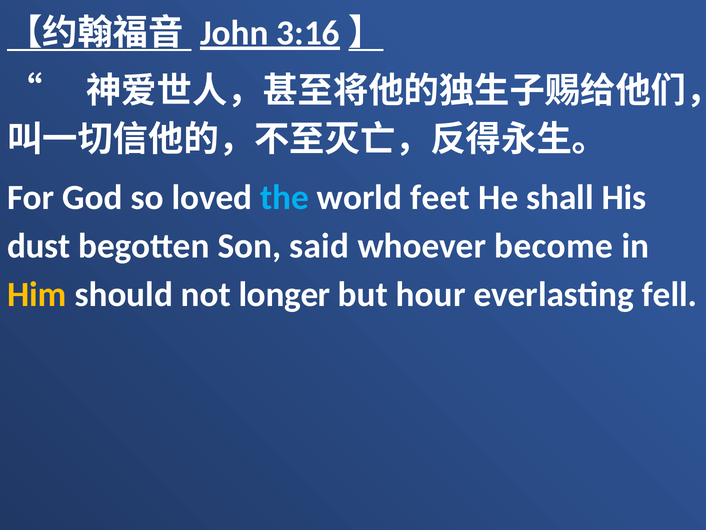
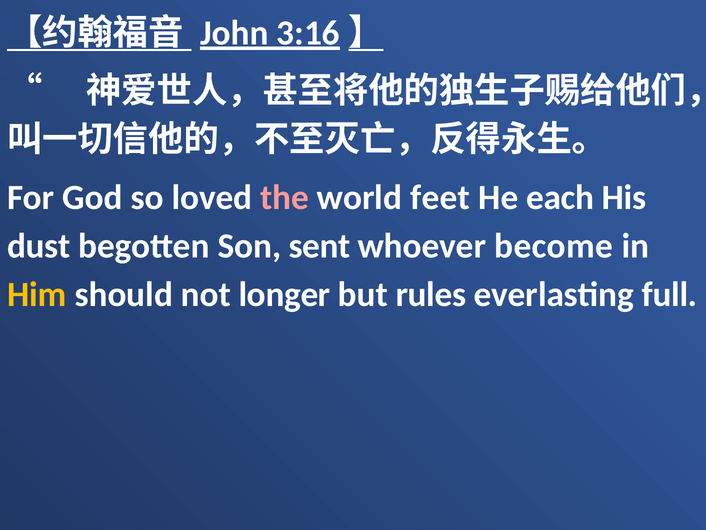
the colour: light blue -> pink
shall: shall -> each
said: said -> sent
hour: hour -> rules
fell: fell -> full
